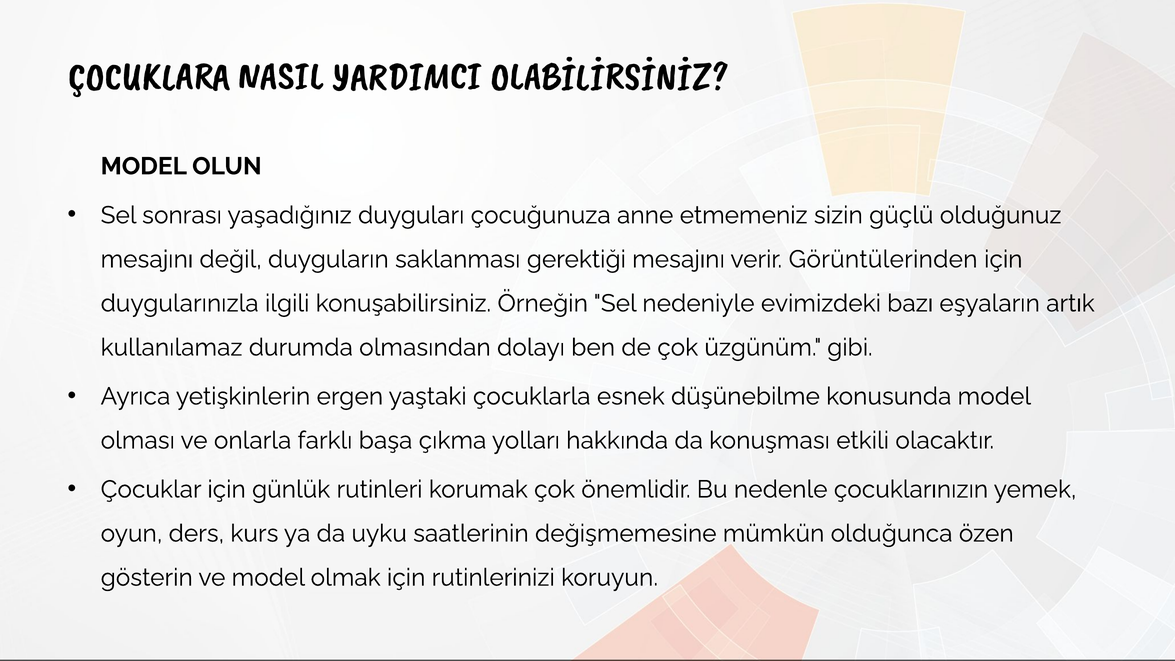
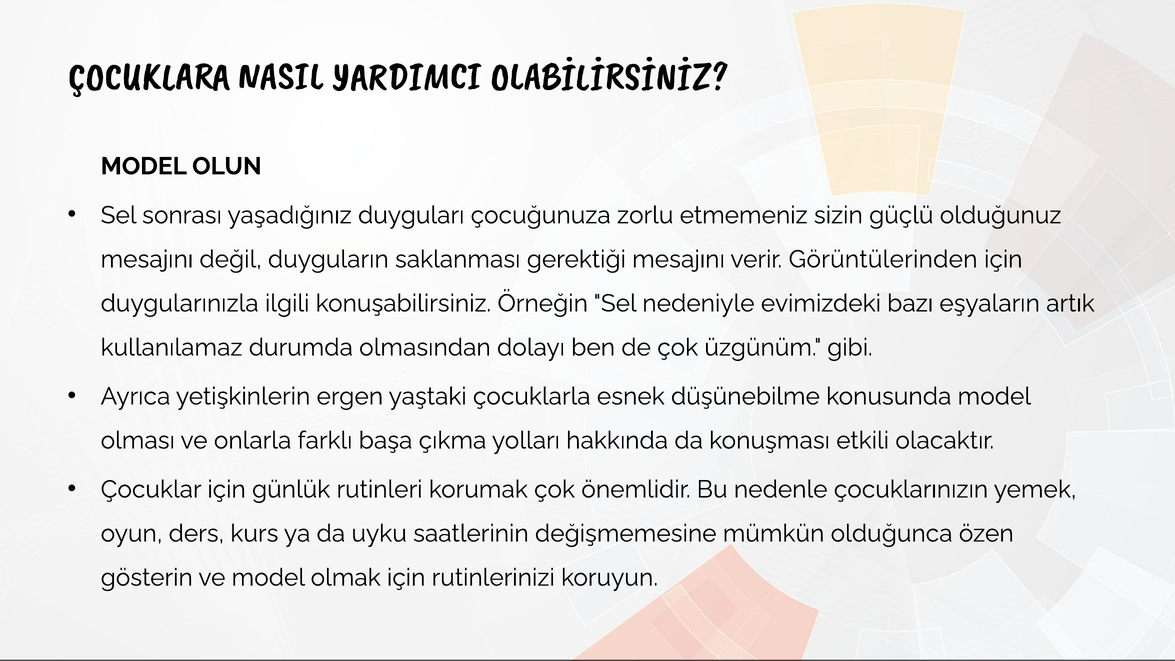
anne: anne -> zorlu
